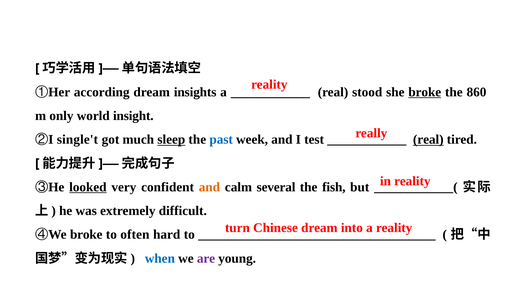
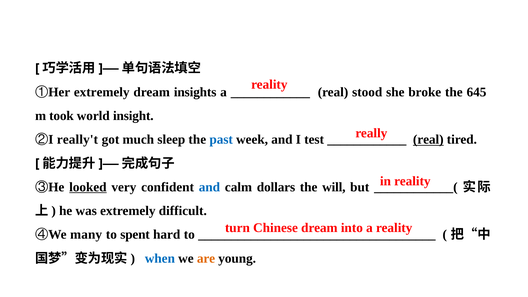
①Her according: according -> extremely
broke at (425, 92) underline: present -> none
860: 860 -> 645
only: only -> took
single't: single't -> really't
sleep underline: present -> none
and at (209, 187) colour: orange -> blue
several: several -> dollars
fish: fish -> will
④We broke: broke -> many
often: often -> spent
are colour: purple -> orange
